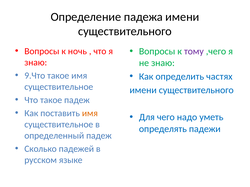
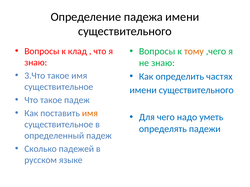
ночь: ночь -> клад
тому colour: purple -> orange
9.Что: 9.Что -> 3.Что
